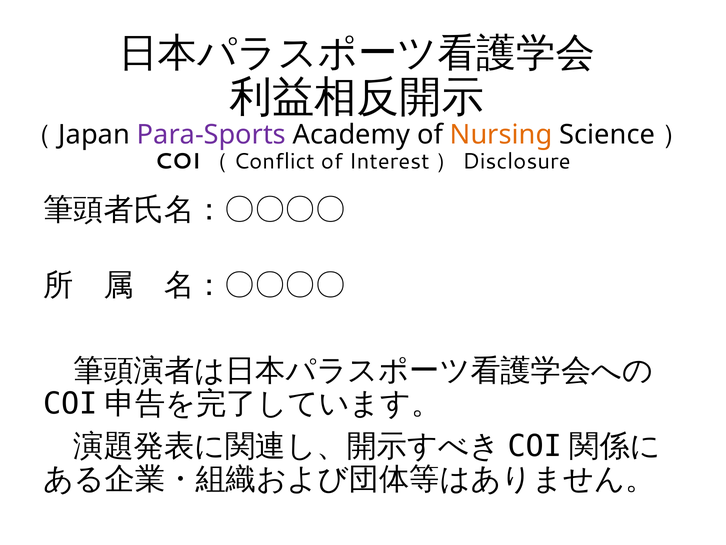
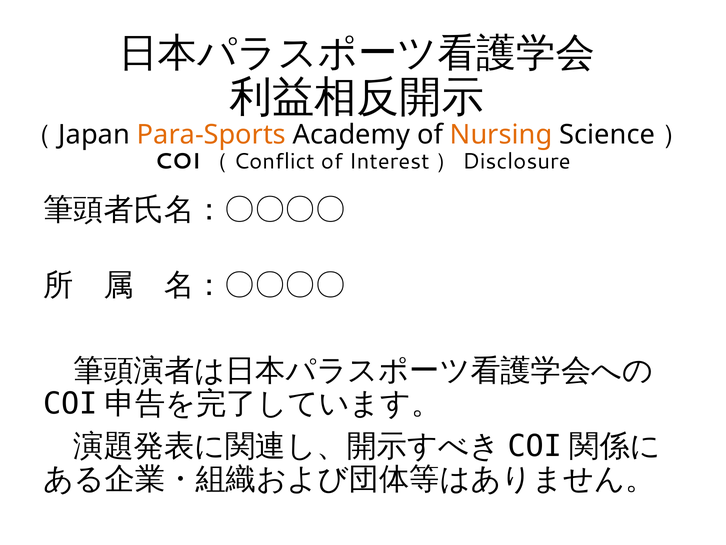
Para-Sports colour: purple -> orange
